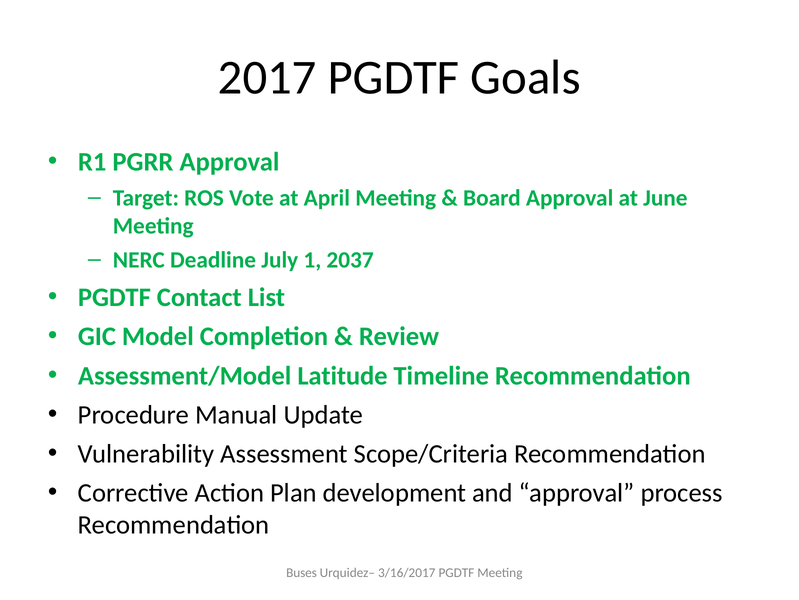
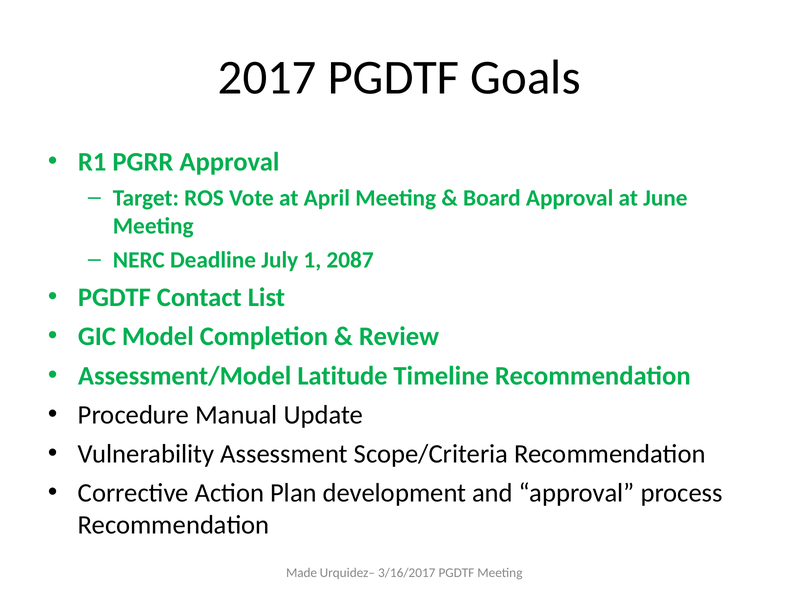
2037: 2037 -> 2087
Buses: Buses -> Made
